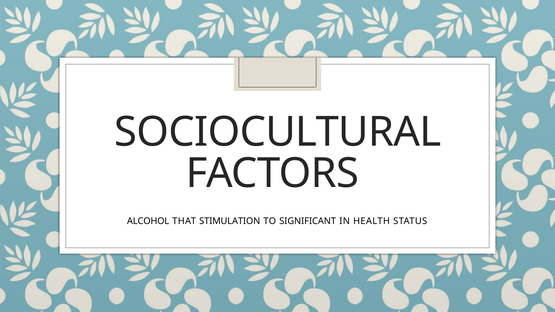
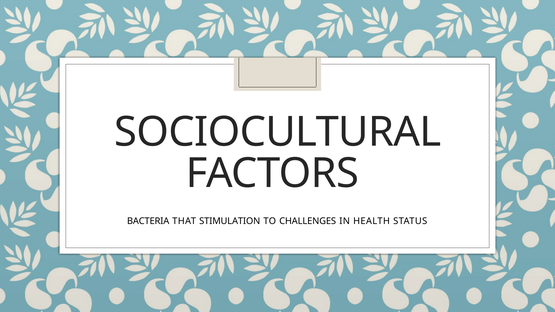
ALCOHOL: ALCOHOL -> BACTERIA
SIGNIFICANT: SIGNIFICANT -> CHALLENGES
